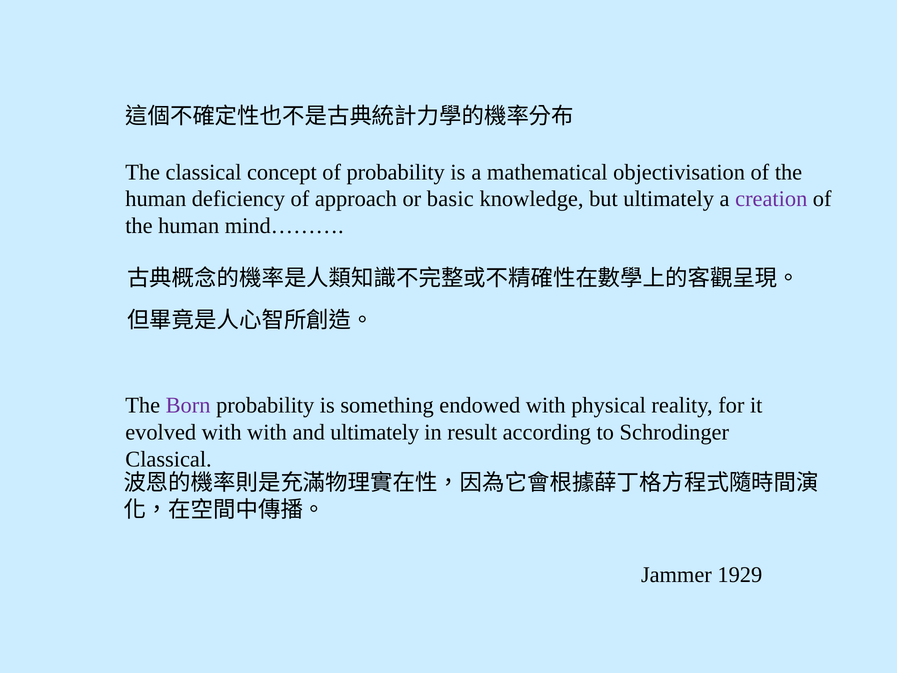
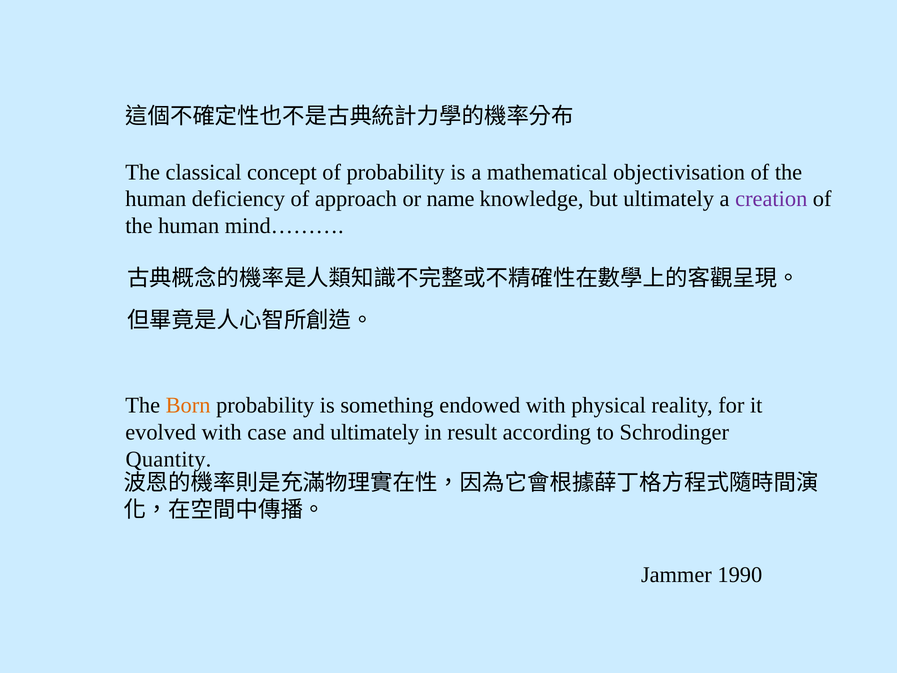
basic: basic -> name
Born colour: purple -> orange
with with: with -> case
Classical at (169, 459): Classical -> Quantity
1929: 1929 -> 1990
